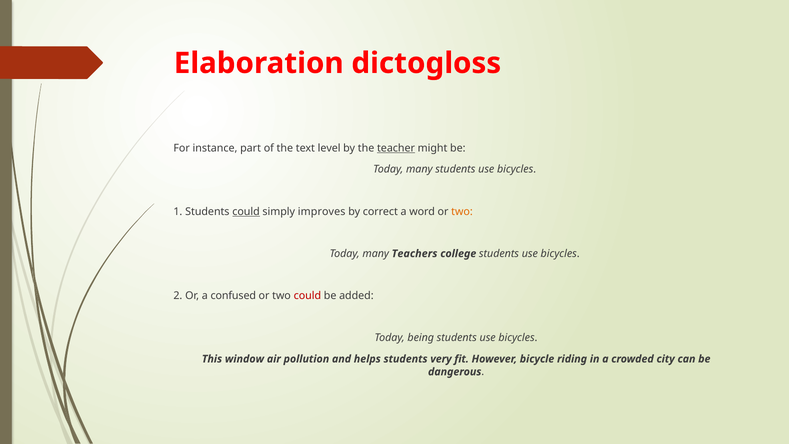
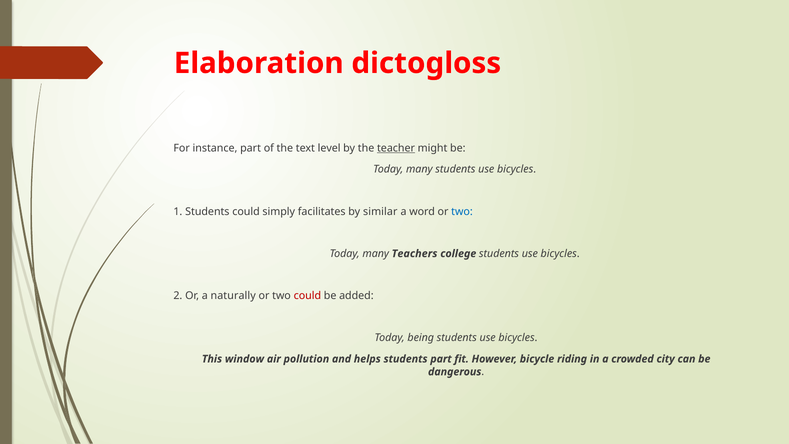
could at (246, 211) underline: present -> none
improves: improves -> facilitates
correct: correct -> similar
two at (462, 211) colour: orange -> blue
confused: confused -> naturally
students very: very -> part
